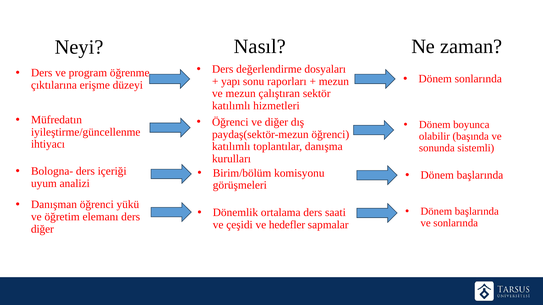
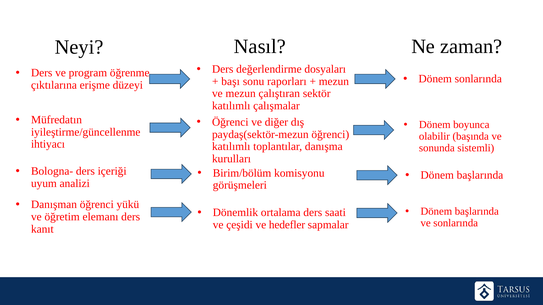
yapı: yapı -> başı
hizmetleri: hizmetleri -> çalışmalar
diğer at (42, 229): diğer -> kanıt
